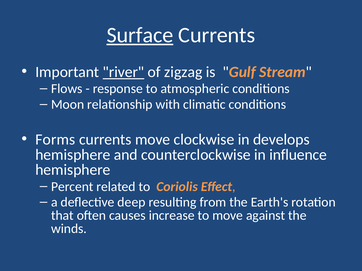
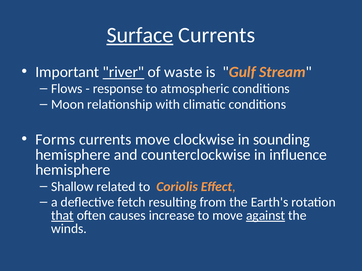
zigzag: zigzag -> waste
develops: develops -> sounding
Percent: Percent -> Shallow
deep: deep -> fetch
that underline: none -> present
against underline: none -> present
